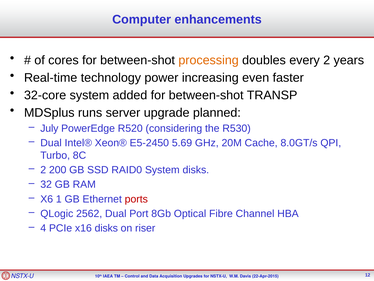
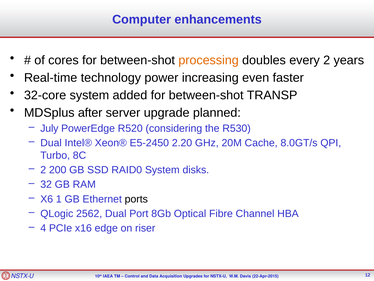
runs: runs -> after
5.69: 5.69 -> 2.20
ports colour: red -> black
x16 disks: disks -> edge
